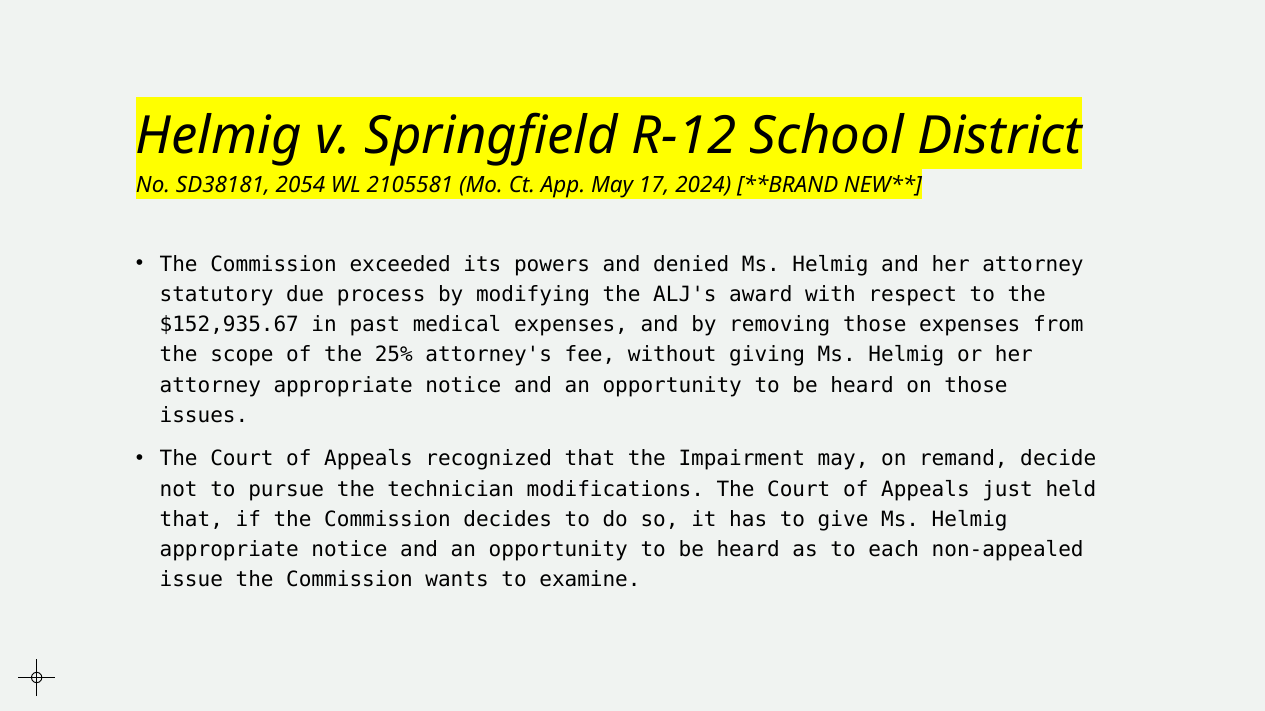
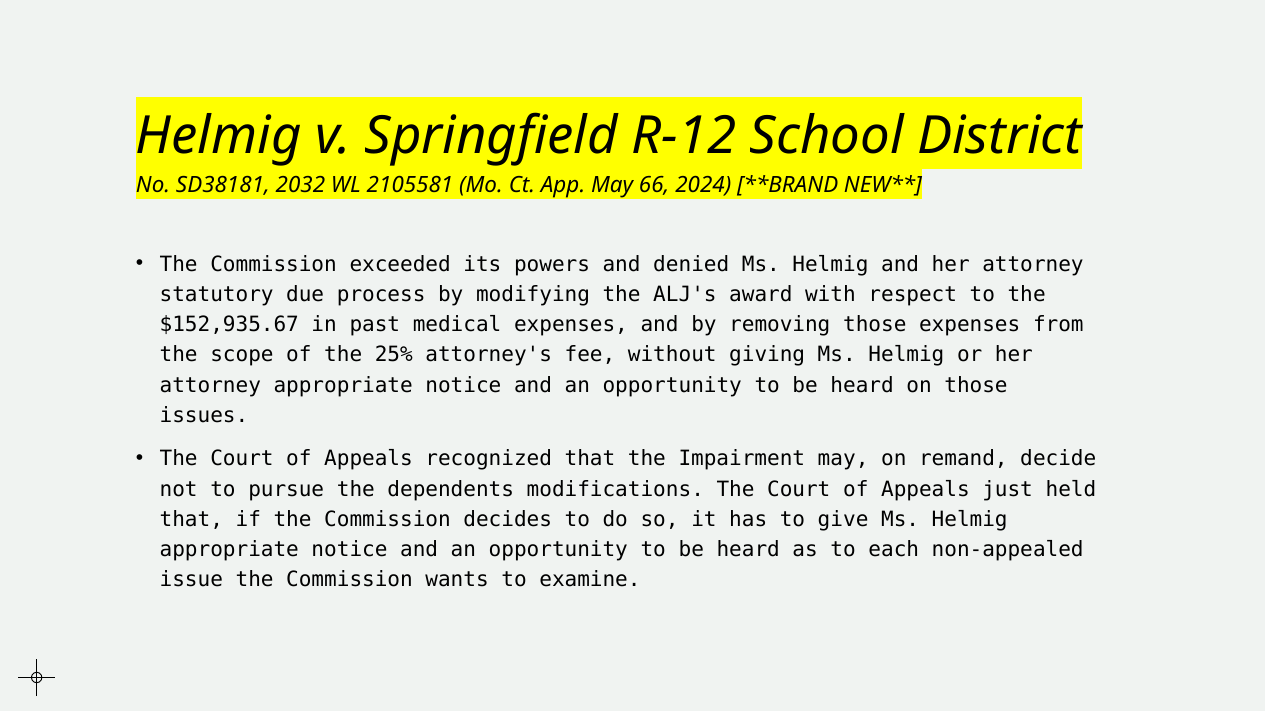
2054: 2054 -> 2032
17: 17 -> 66
technician: technician -> dependents
